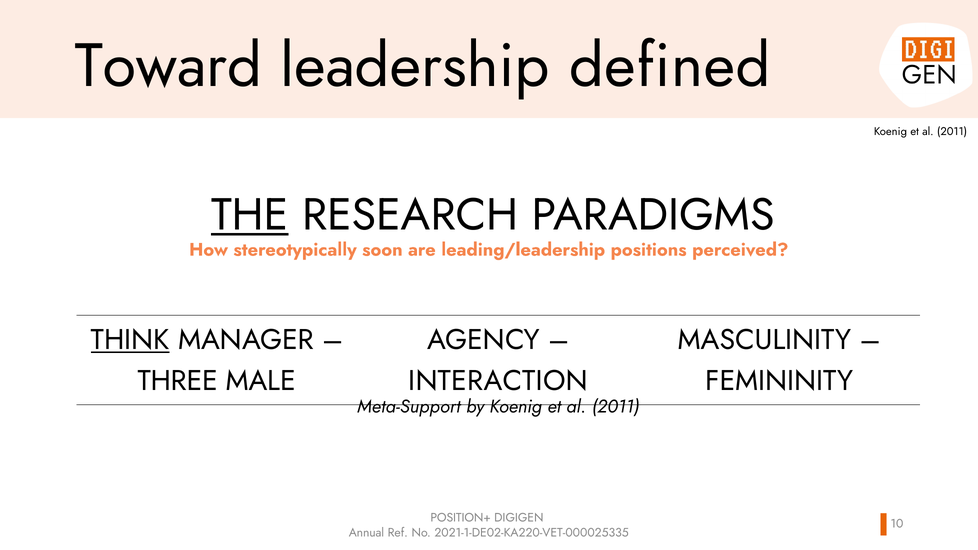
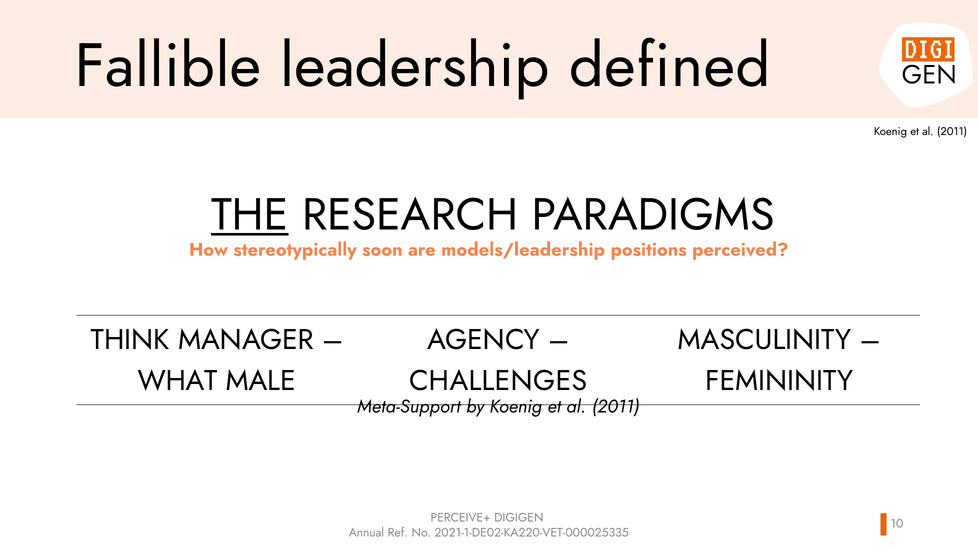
Toward: Toward -> Fallible
leading/leadership: leading/leadership -> models/leadership
THINK underline: present -> none
THREE: THREE -> WHAT
INTERACTION: INTERACTION -> CHALLENGES
POSITION+: POSITION+ -> PERCEIVE+
